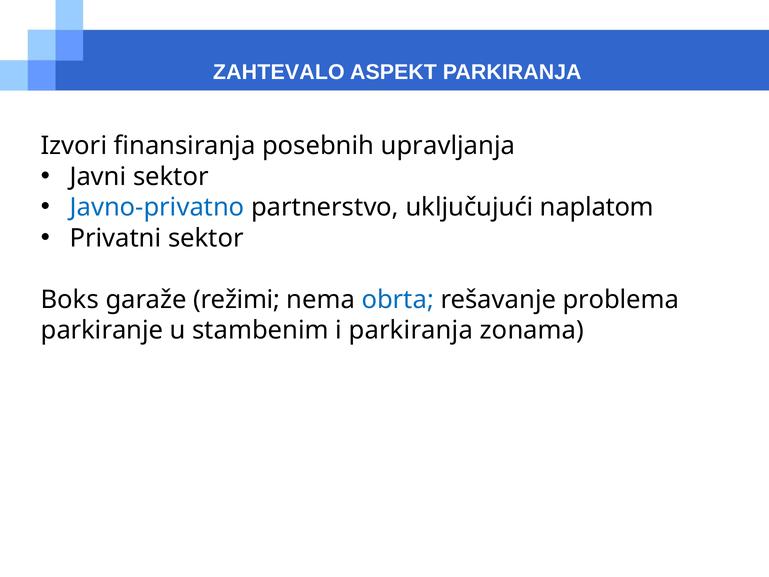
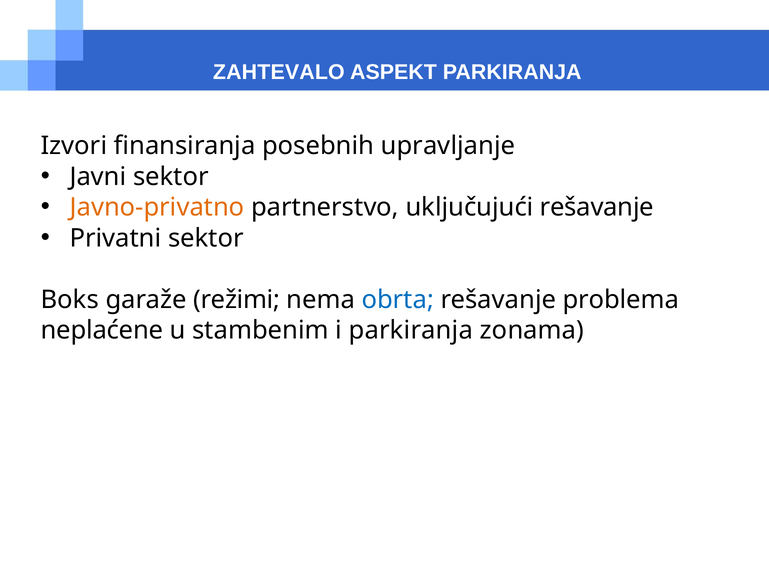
upravljanja: upravljanja -> upravljanje
Javno-privatno colour: blue -> orange
uključujući naplatom: naplatom -> rešavanje
parkiranje: parkiranje -> neplaćene
